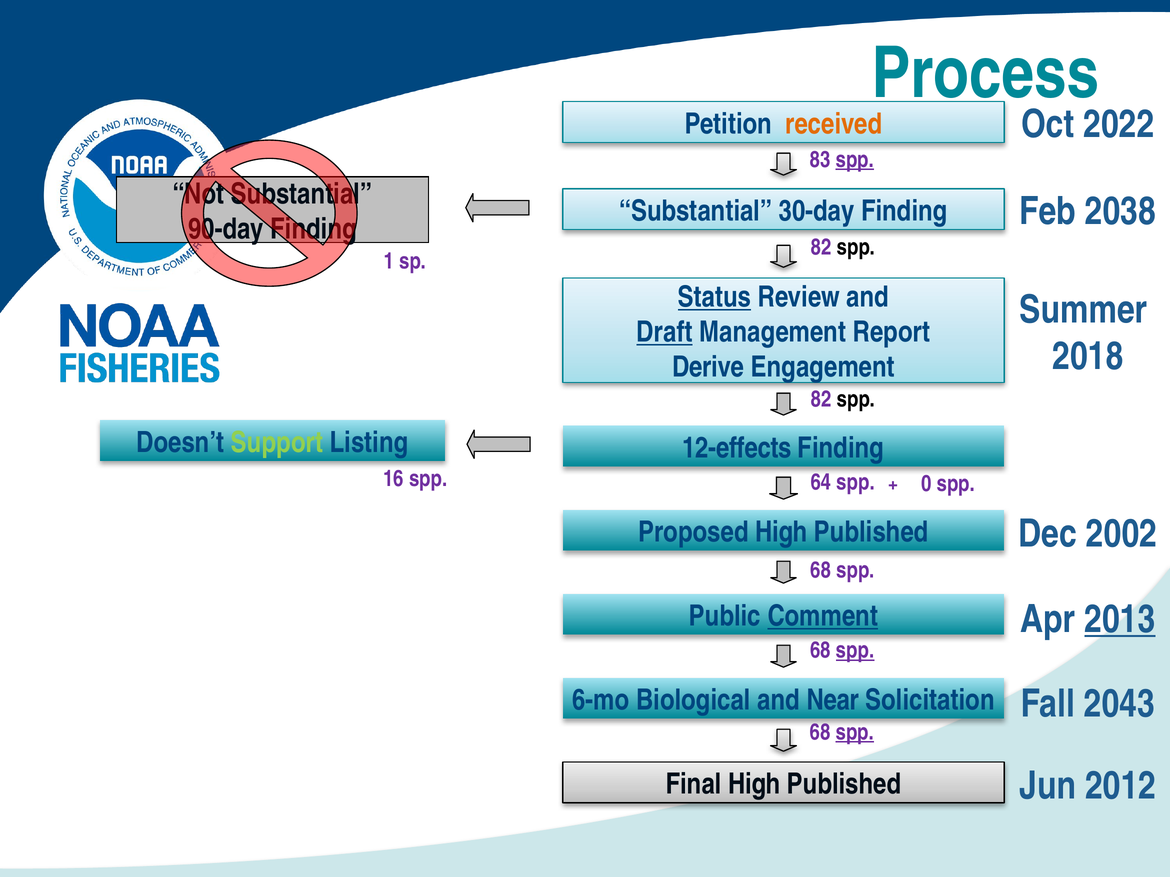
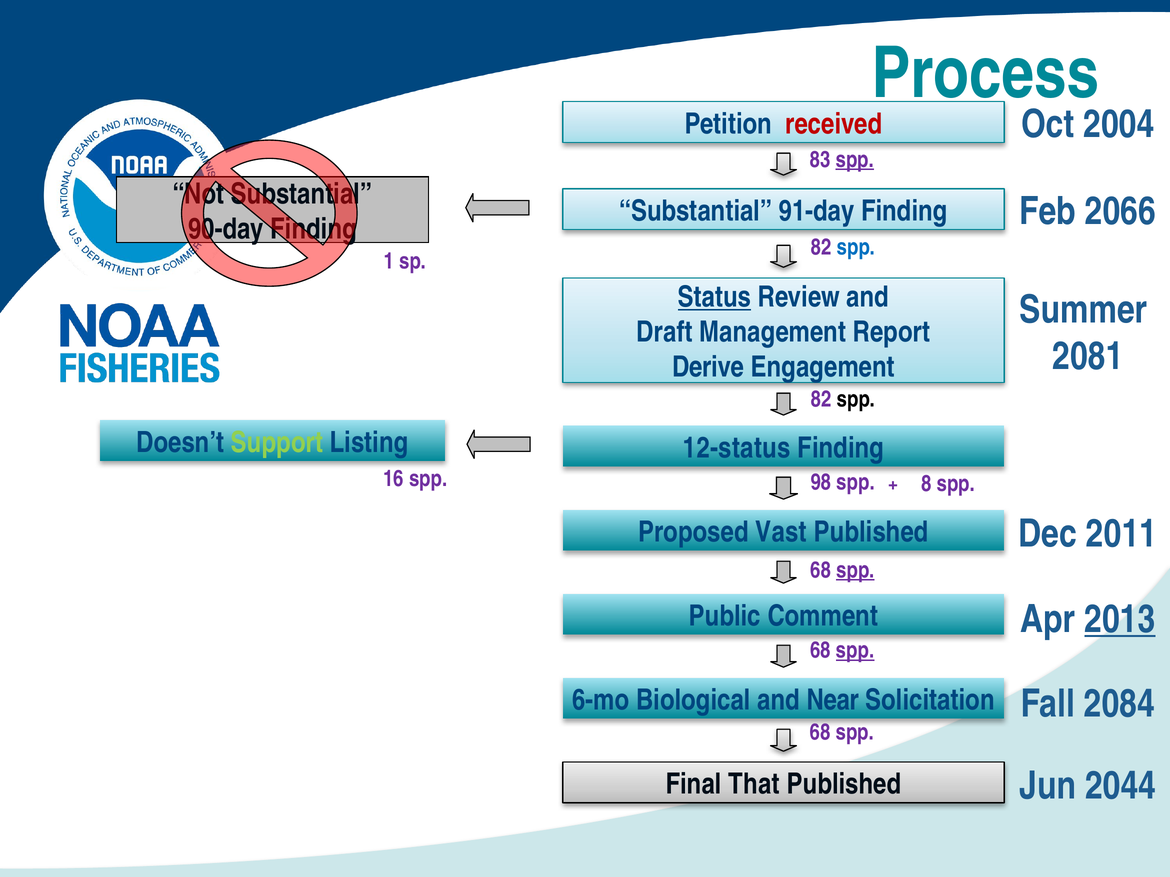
2022: 2022 -> 2004
received colour: orange -> red
2038: 2038 -> 2066
30-day: 30-day -> 91-day
spp at (856, 247) colour: black -> blue
Draft underline: present -> none
2018: 2018 -> 2081
12-effects: 12-effects -> 12-status
64: 64 -> 98
0: 0 -> 8
2002: 2002 -> 2011
Proposed High: High -> Vast
spp at (855, 570) underline: none -> present
Comment underline: present -> none
2043: 2043 -> 2084
spp at (855, 733) underline: present -> none
2012: 2012 -> 2044
Final High: High -> That
